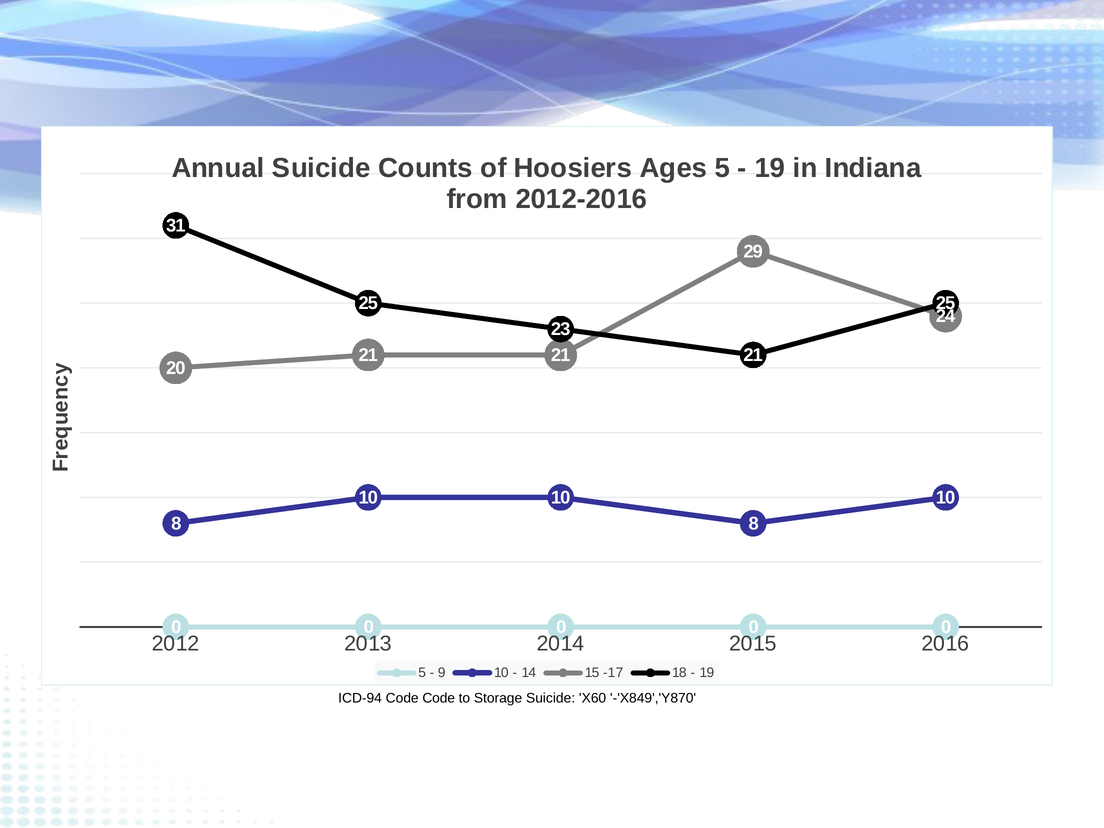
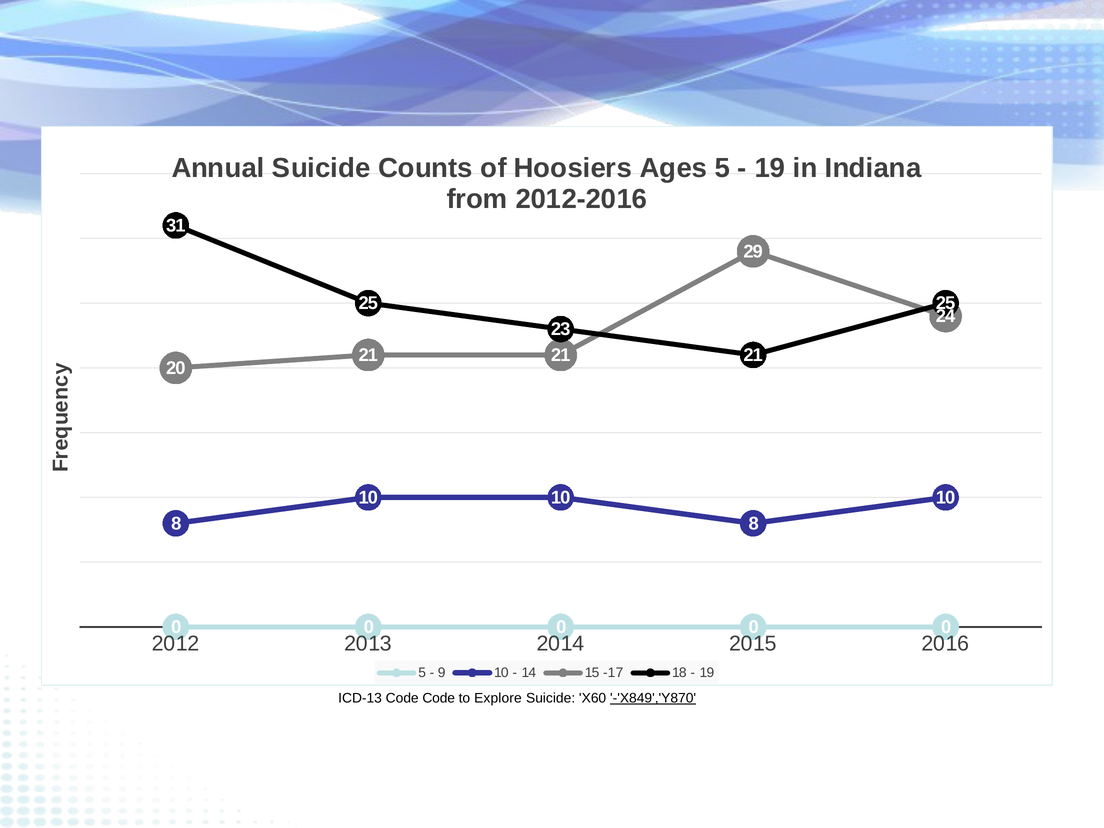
ICD-94: ICD-94 -> ICD-13
Storage: Storage -> Explore
-'X849','Y870 underline: none -> present
